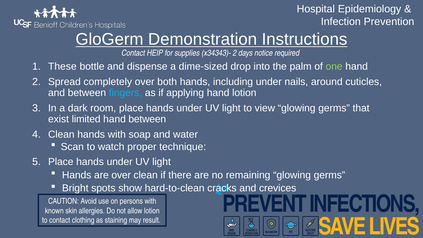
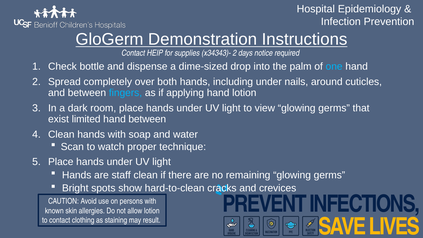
These: These -> Check
one colour: light green -> light blue
are over: over -> staff
